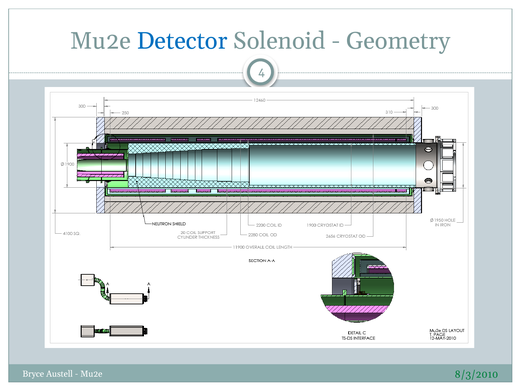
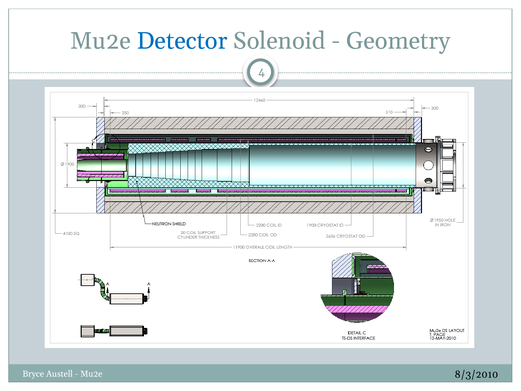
8/3/2010 colour: green -> black
